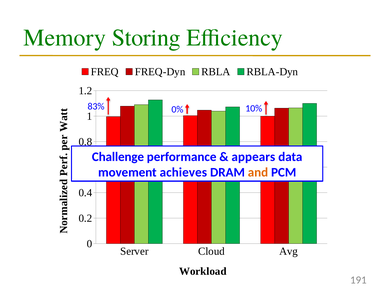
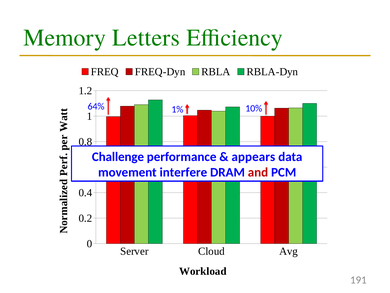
Storing: Storing -> Letters
83%: 83% -> 64%
0%: 0% -> 1%
achieves: achieves -> interfere
and colour: orange -> red
